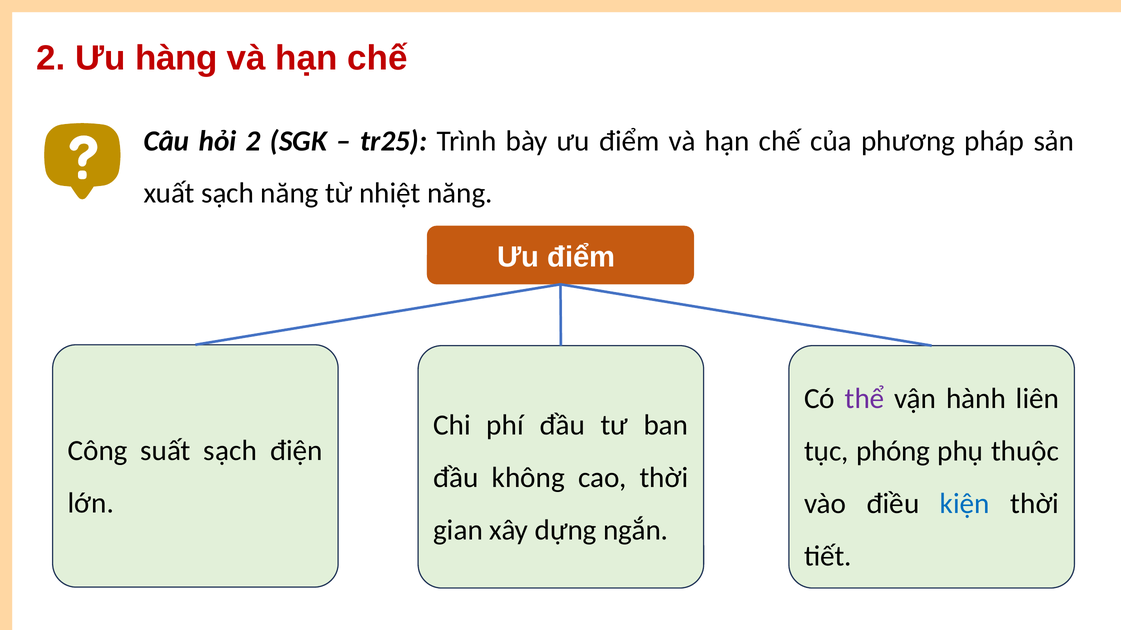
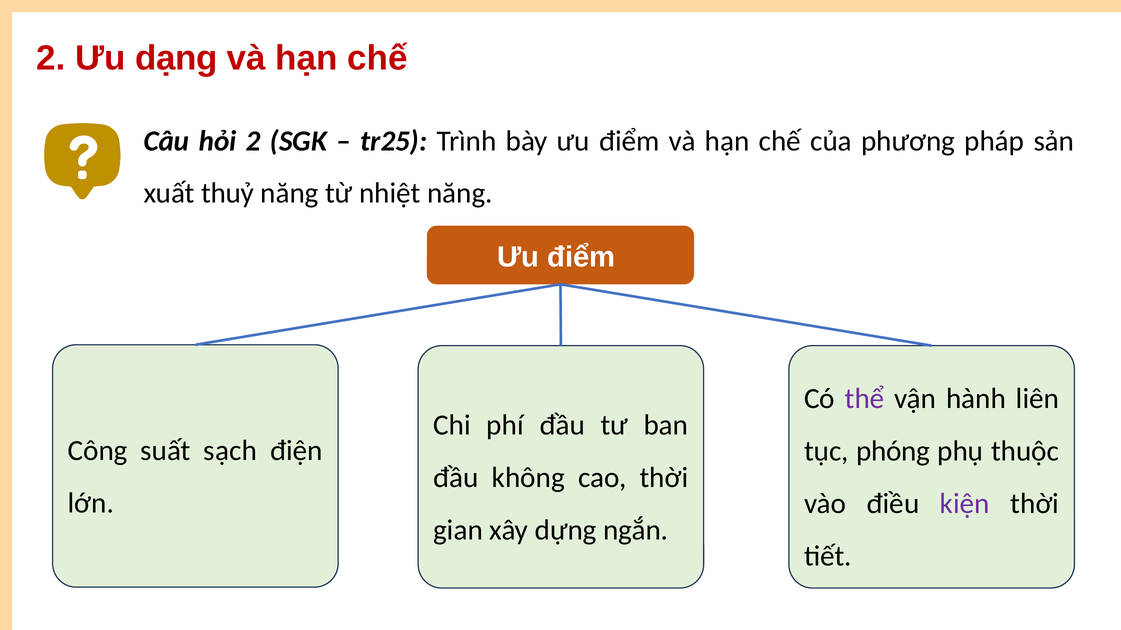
hàng: hàng -> dạng
xuất sạch: sạch -> thuỷ
kiện colour: blue -> purple
